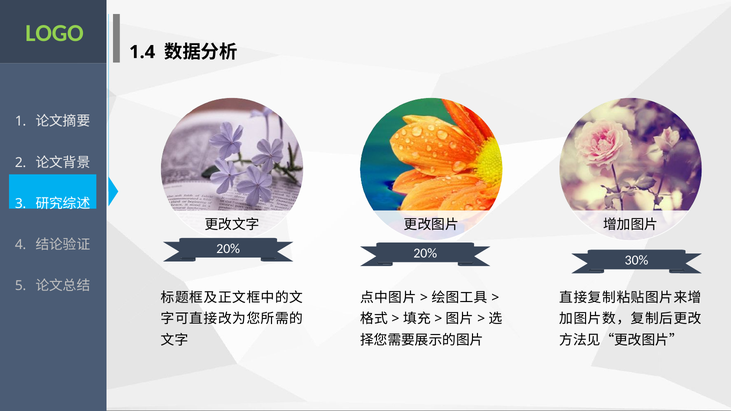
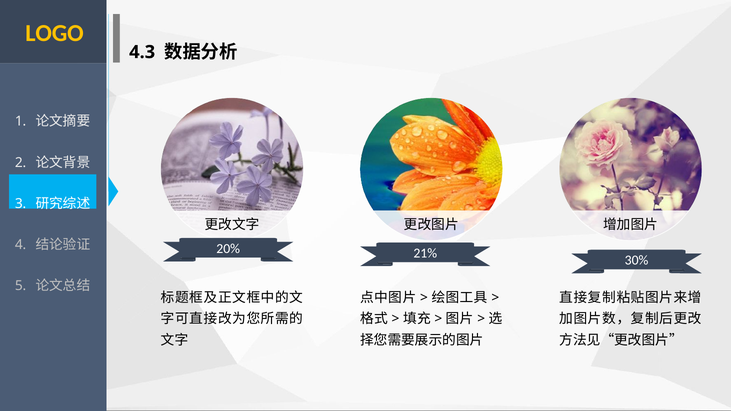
LOGO colour: light green -> yellow
1.4: 1.4 -> 4.3
20% 20%: 20% -> 21%
